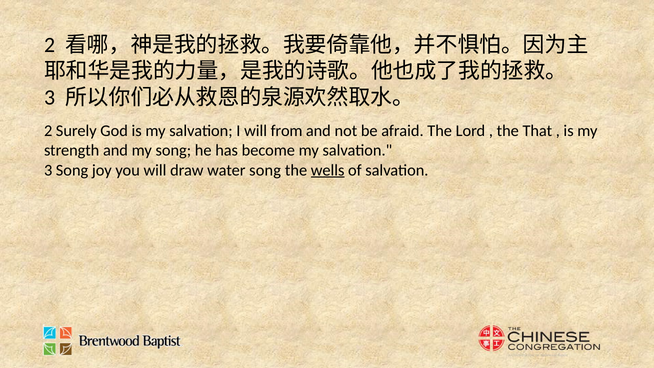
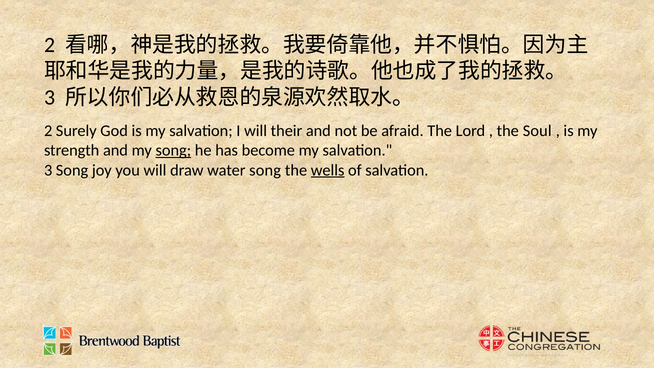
from: from -> their
That: That -> Soul
song at (173, 150) underline: none -> present
